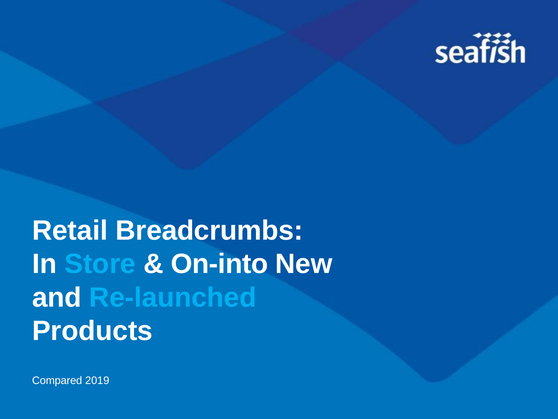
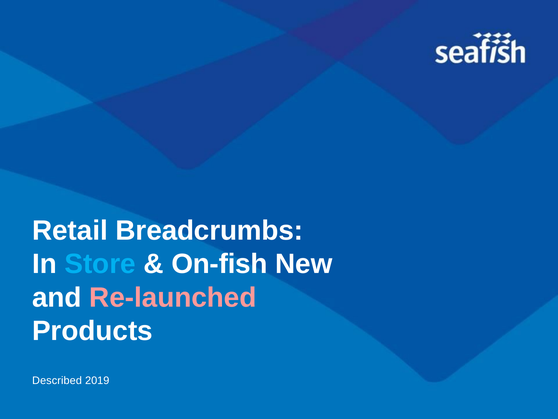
On-into: On-into -> On-fish
Re-launched colour: light blue -> pink
Compared: Compared -> Described
